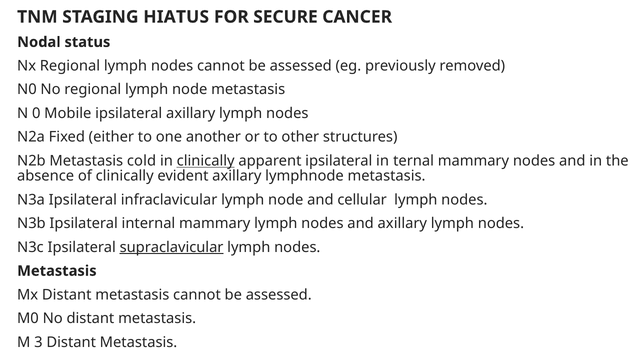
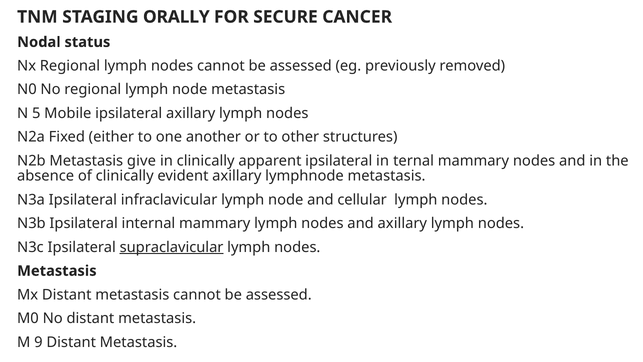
HIATUS: HIATUS -> ORALLY
0: 0 -> 5
cold: cold -> give
clinically underline: present -> none
3: 3 -> 9
